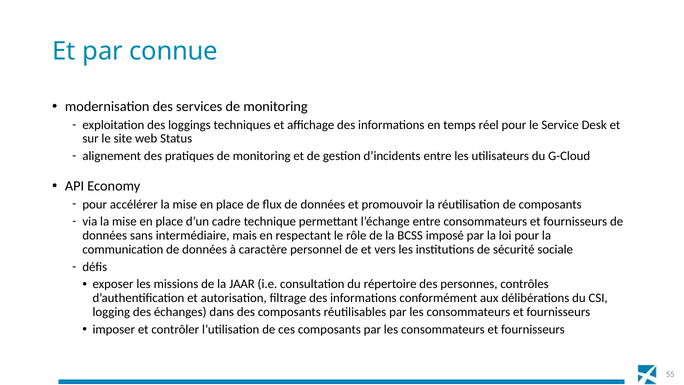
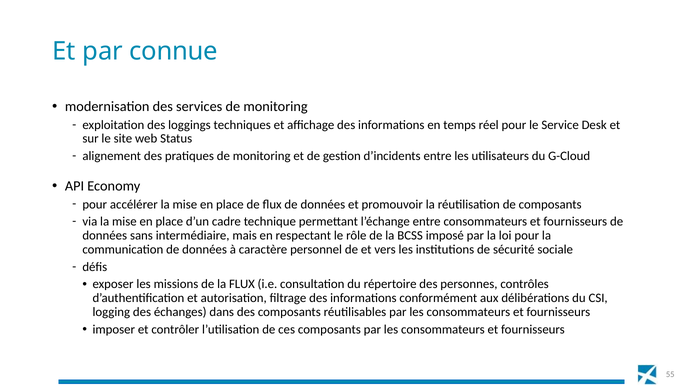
la JAAR: JAAR -> FLUX
